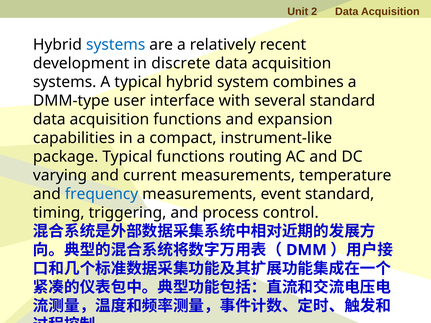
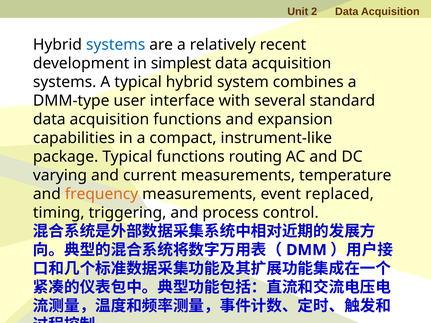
discrete: discrete -> simplest
frequency colour: blue -> orange
event standard: standard -> replaced
